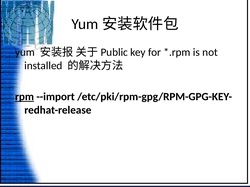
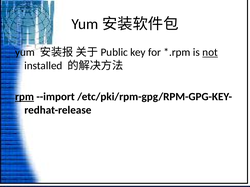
not underline: none -> present
